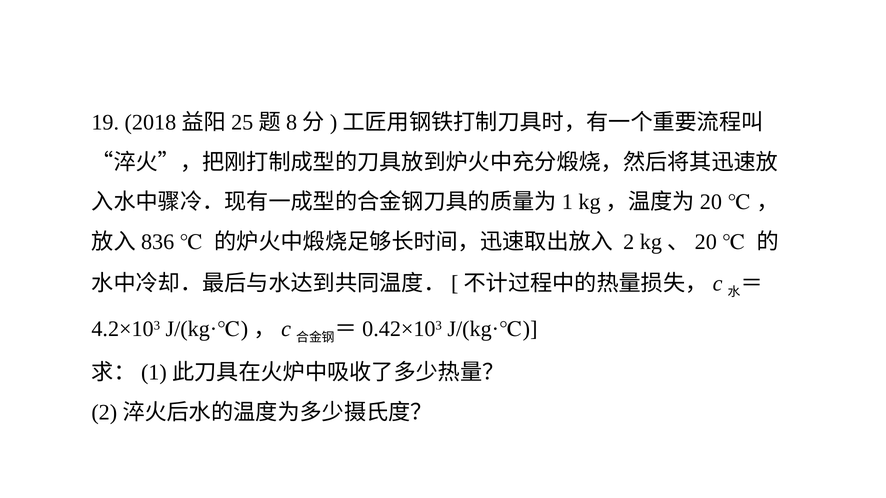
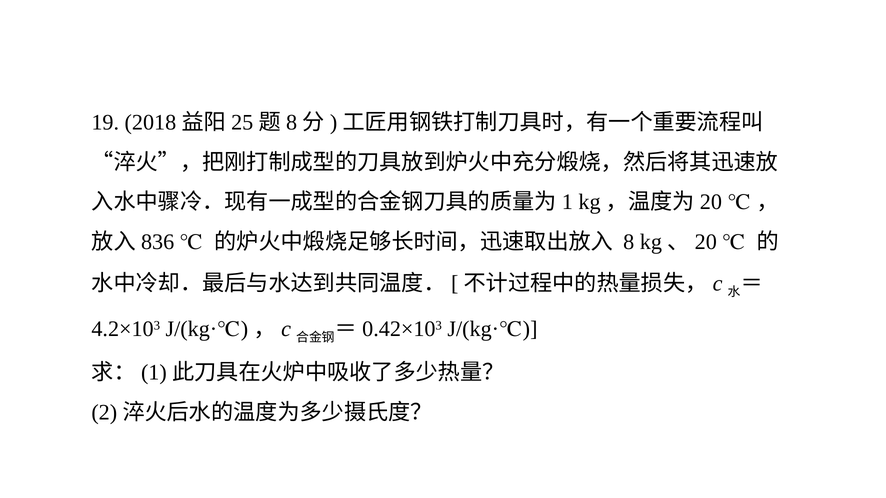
2: 2 -> 8
